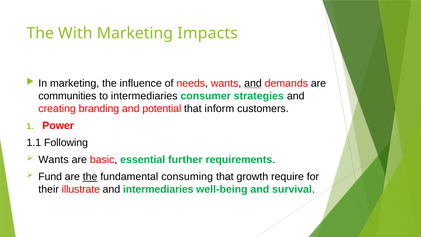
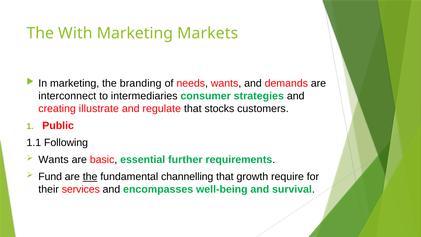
Impacts: Impacts -> Markets
influence: influence -> branding
and at (253, 83) underline: present -> none
communities: communities -> interconnect
branding: branding -> illustrate
potential: potential -> regulate
inform: inform -> stocks
Power: Power -> Public
consuming: consuming -> channelling
illustrate: illustrate -> services
and intermediaries: intermediaries -> encompasses
